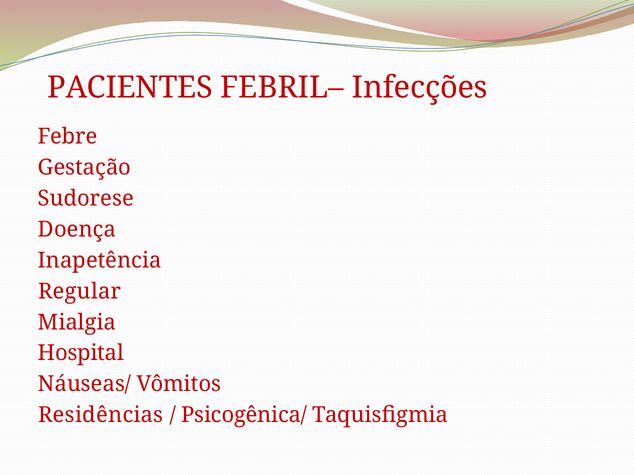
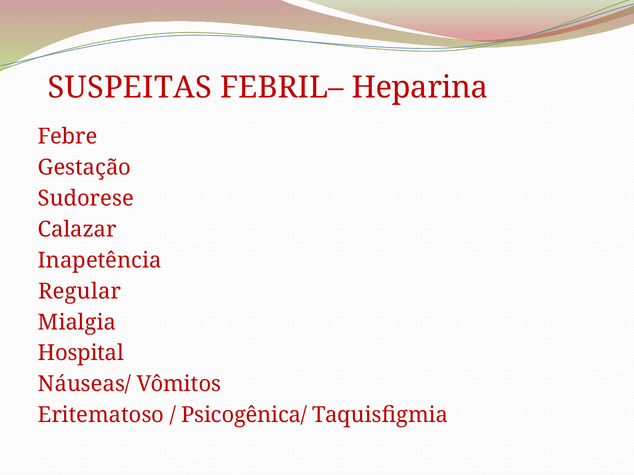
PACIENTES: PACIENTES -> SUSPEITAS
Infecções: Infecções -> Heparina
Doença: Doença -> Calazar
Residências: Residências -> Eritematoso
